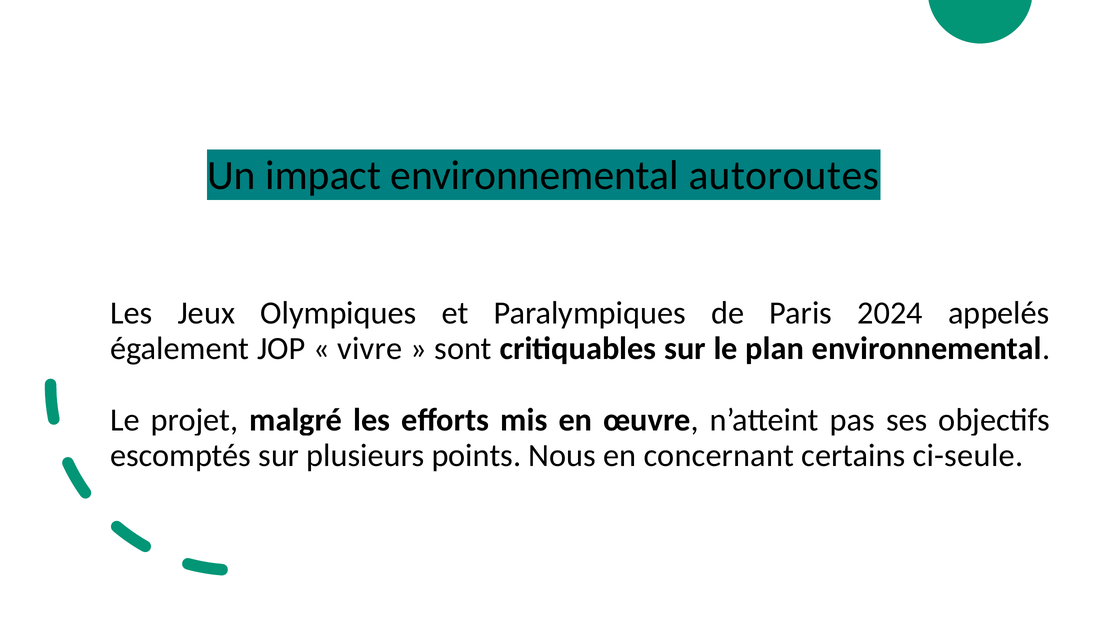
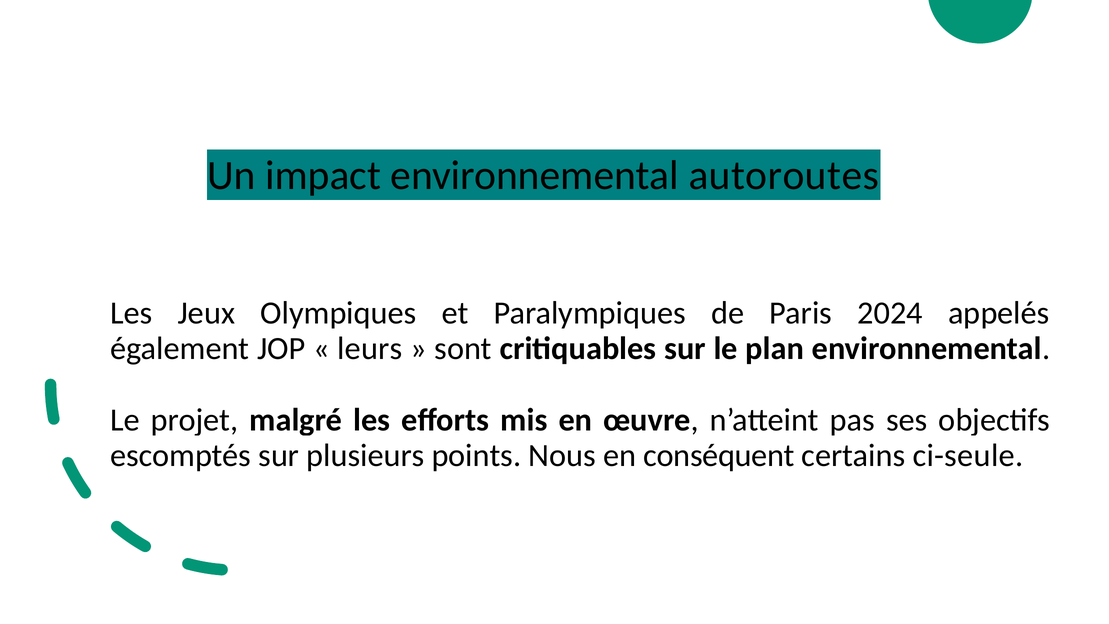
vivre: vivre -> leurs
concernant: concernant -> conséquent
